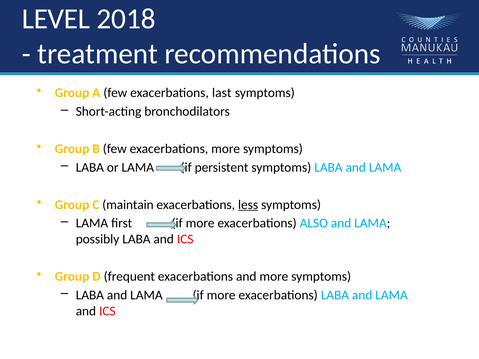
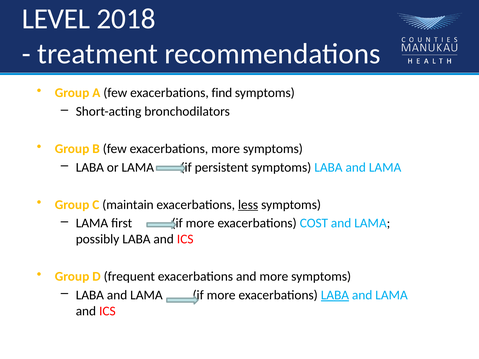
last: last -> find
ALSO: ALSO -> COST
LABA at (335, 295) underline: none -> present
